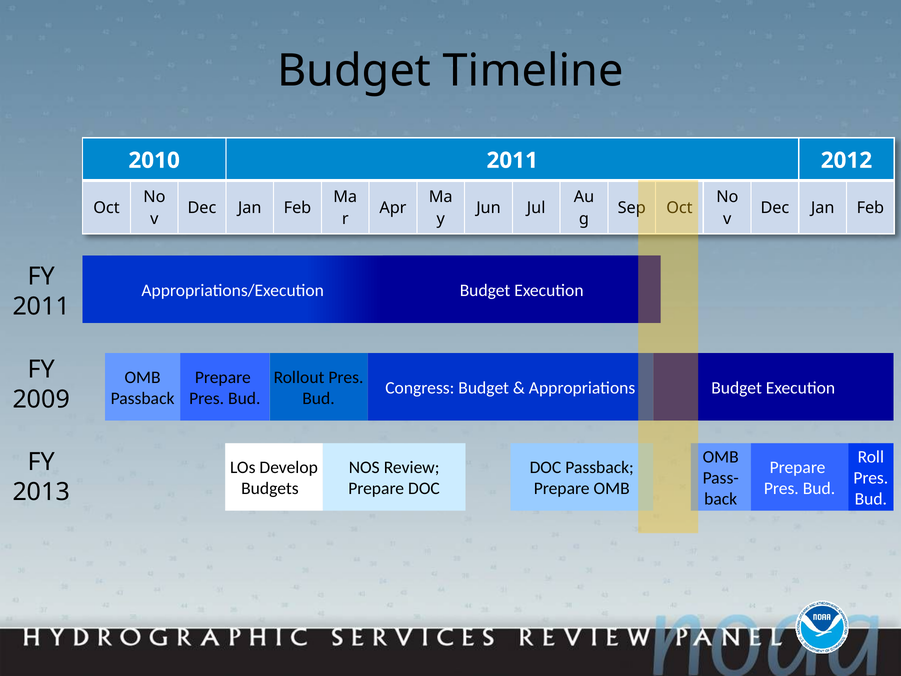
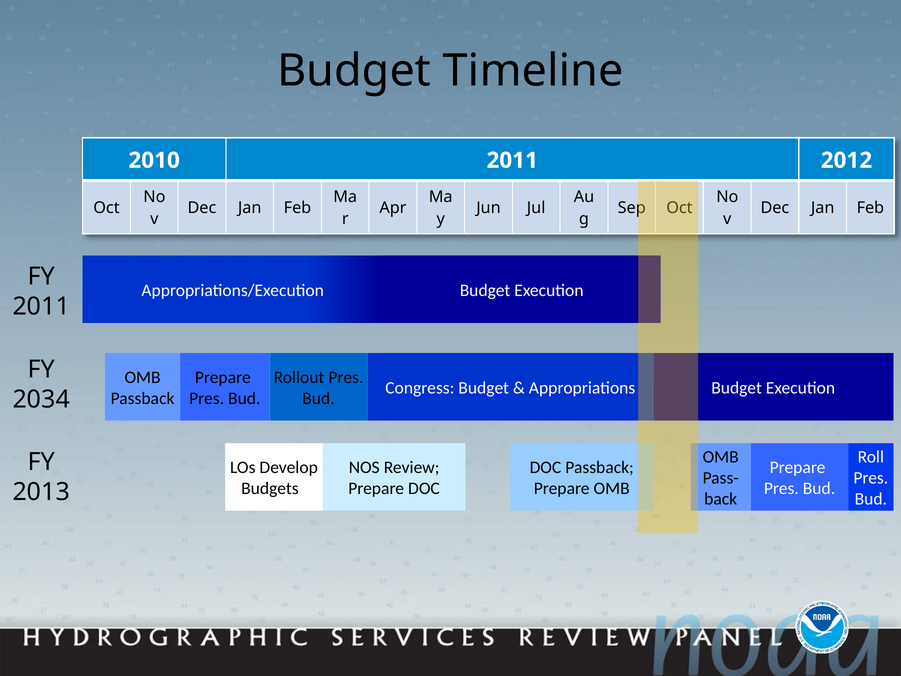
2009: 2009 -> 2034
